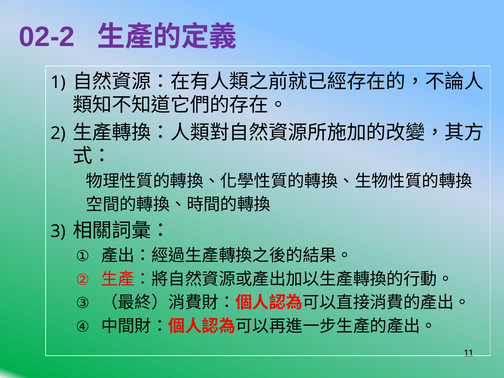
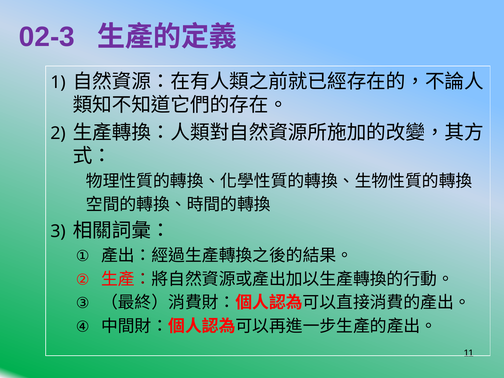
02-2: 02-2 -> 02-3
